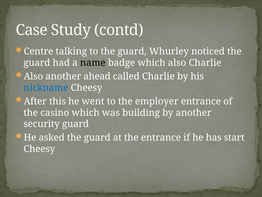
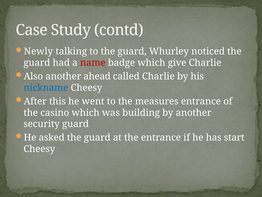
Centre: Centre -> Newly
name colour: black -> red
which also: also -> give
employer: employer -> measures
